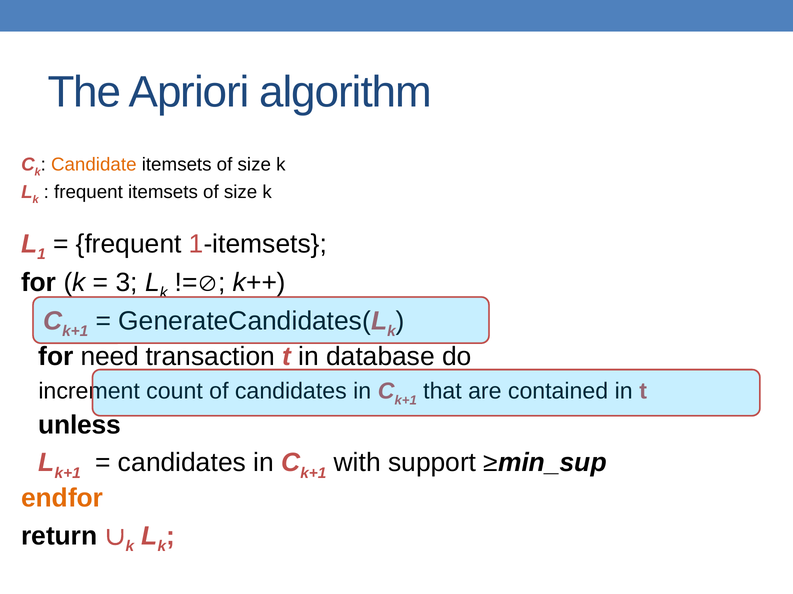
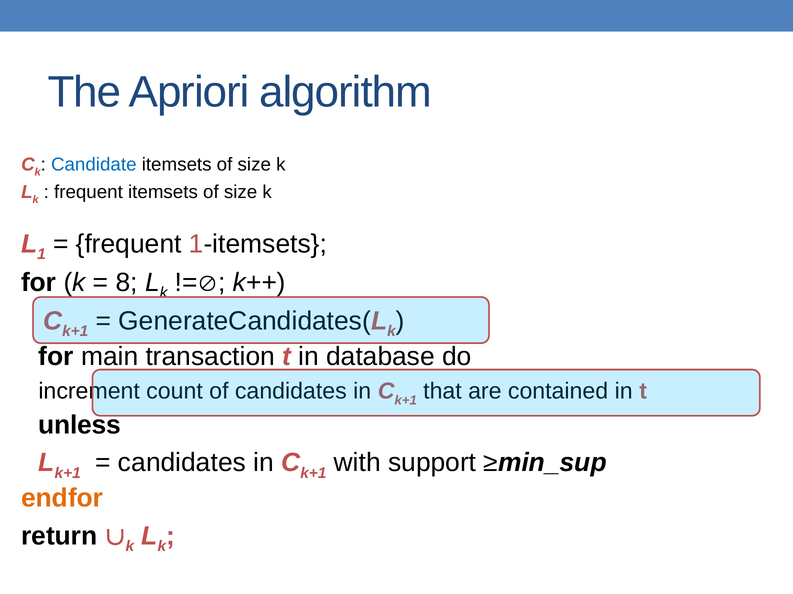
Candidate colour: orange -> blue
3: 3 -> 8
need: need -> main
